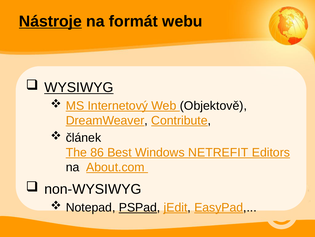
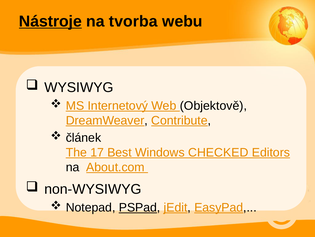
formát: formát -> tvorba
WYSIWYG underline: present -> none
86: 86 -> 17
NETREFIT: NETREFIT -> CHECKED
